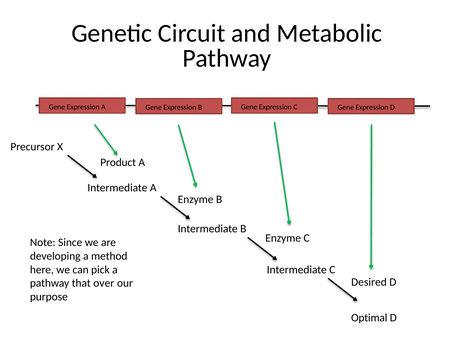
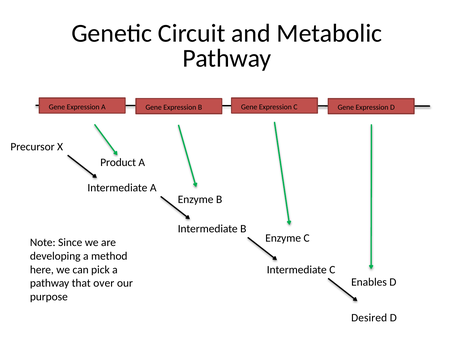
Desired: Desired -> Enables
Optimal: Optimal -> Desired
